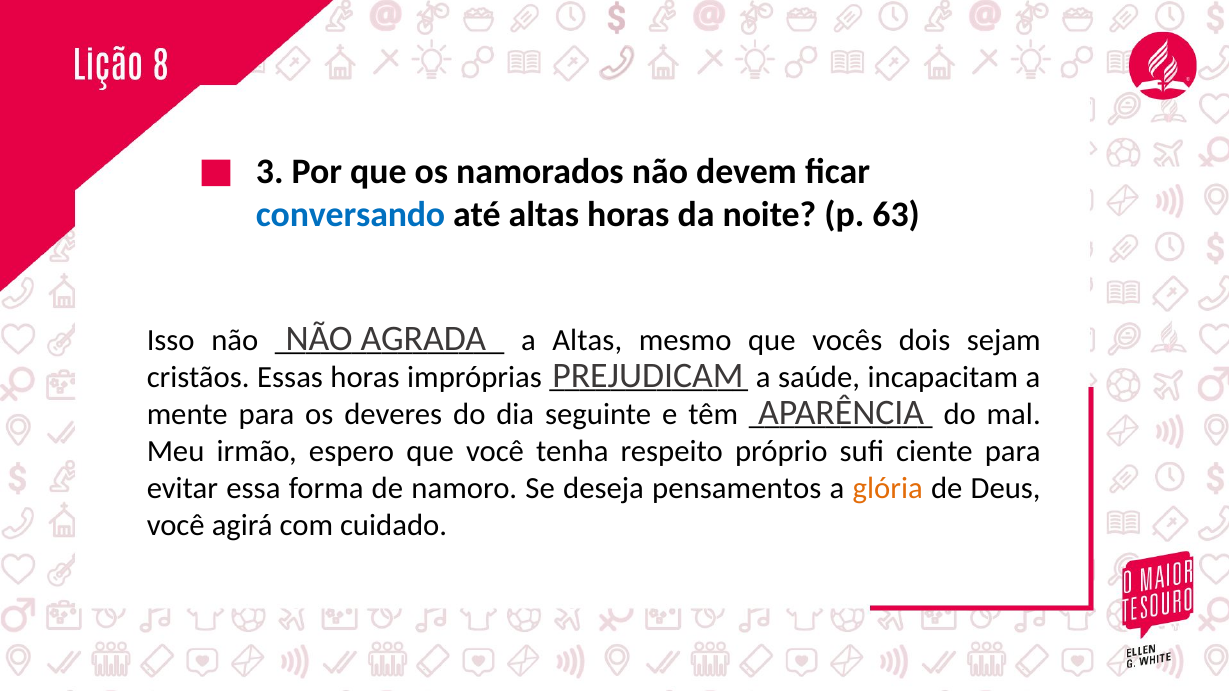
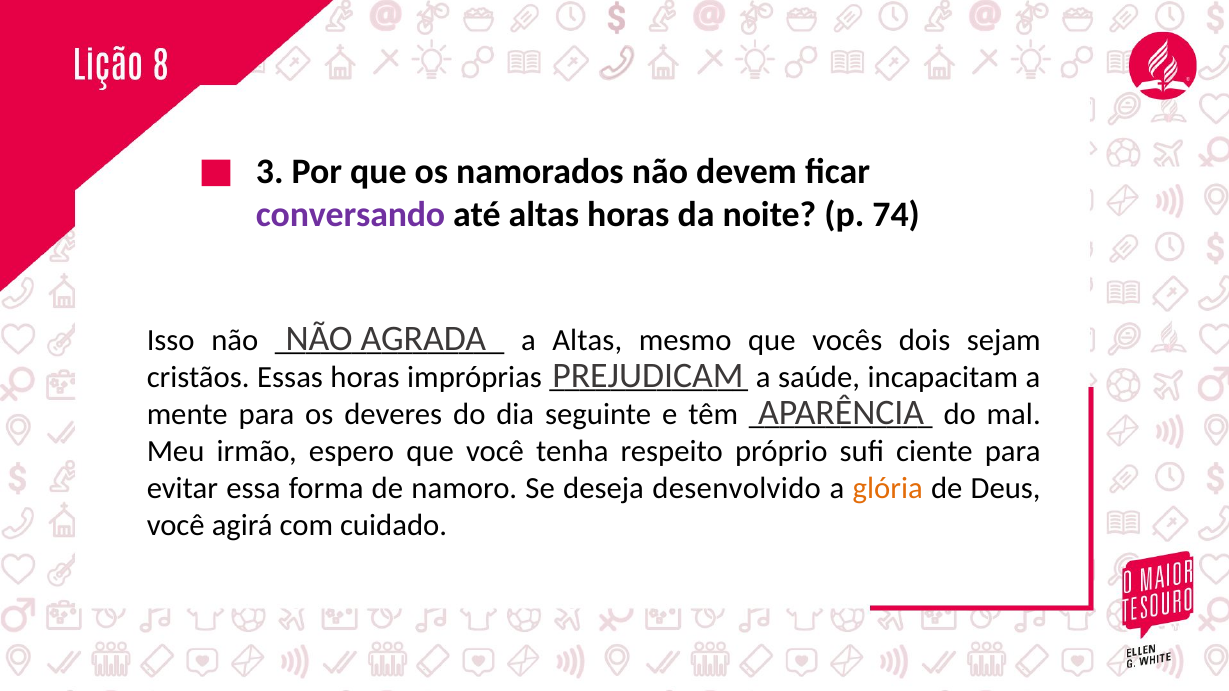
conversando colour: blue -> purple
63: 63 -> 74
pensamentos: pensamentos -> desenvolvido
